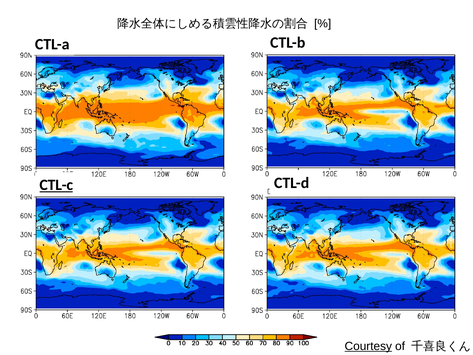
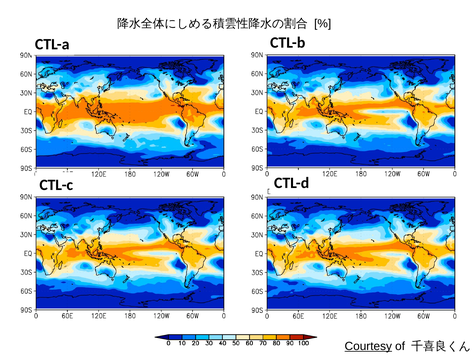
CTL-c underline: present -> none
